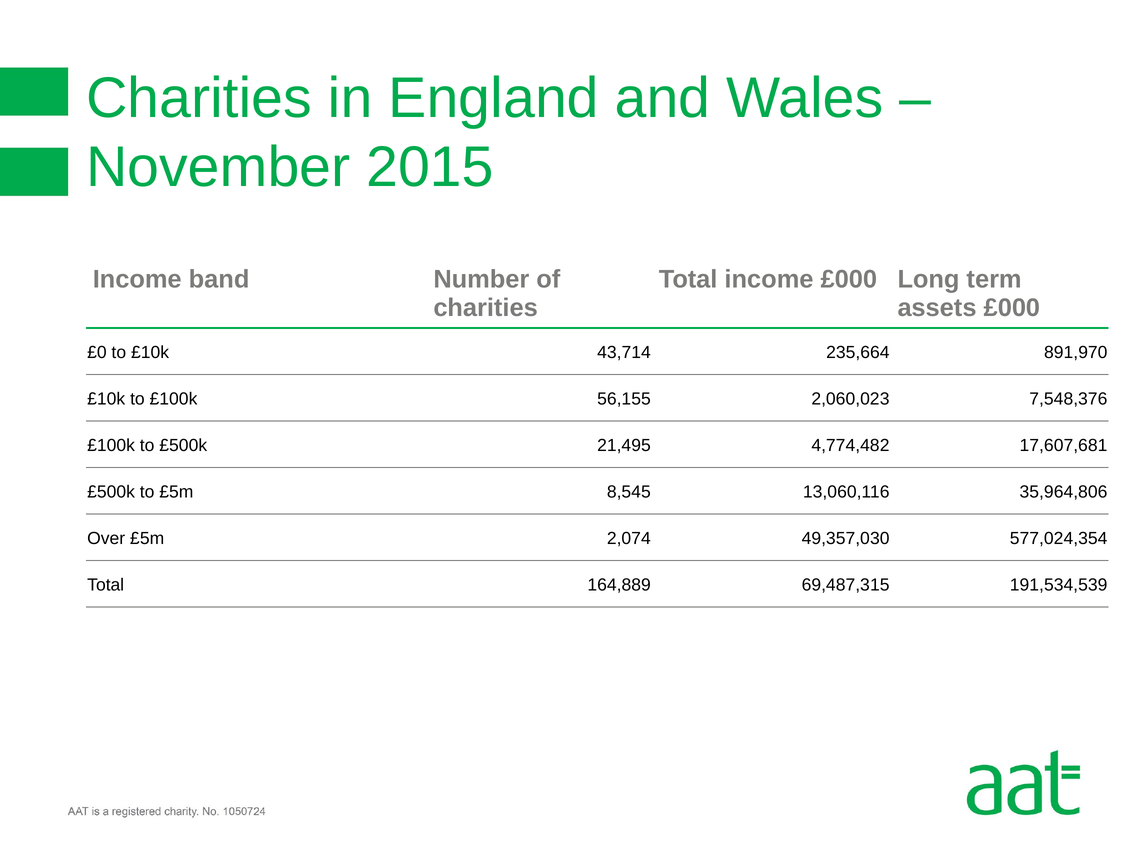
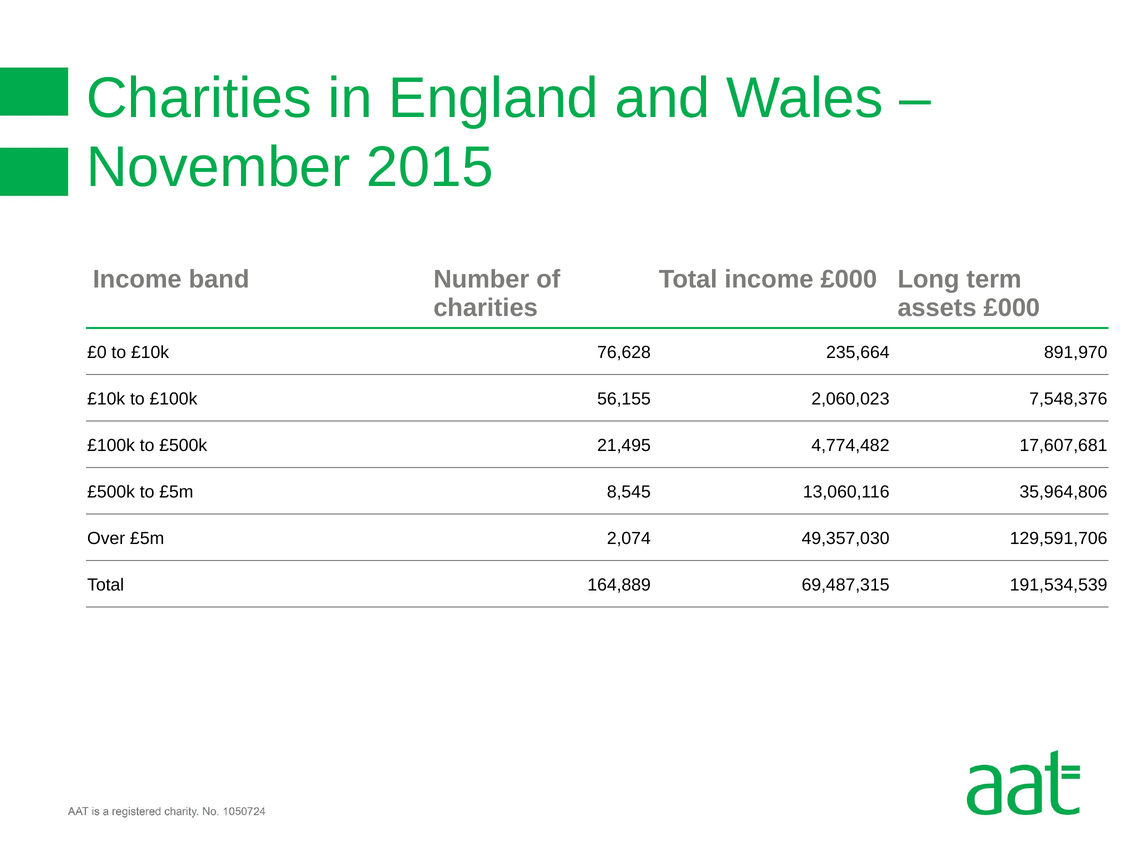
43,714: 43,714 -> 76,628
577,024,354: 577,024,354 -> 129,591,706
